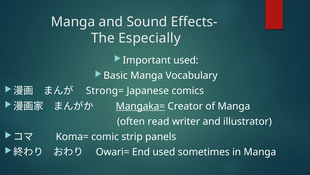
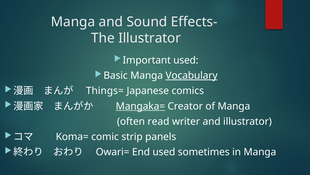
The Especially: Especially -> Illustrator
Vocabulary underline: none -> present
Strong=: Strong= -> Things=
